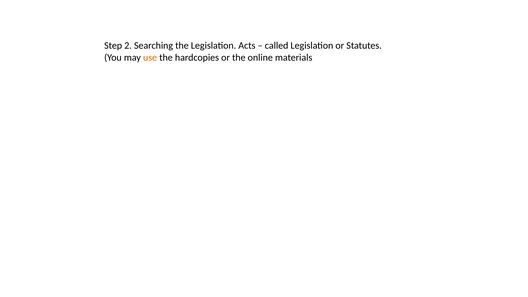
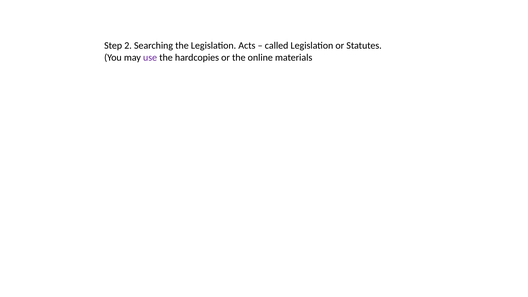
use colour: orange -> purple
